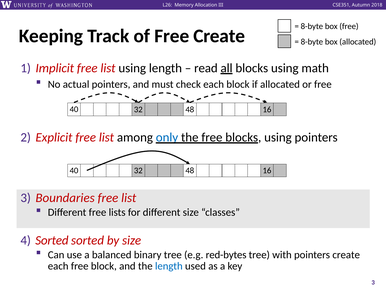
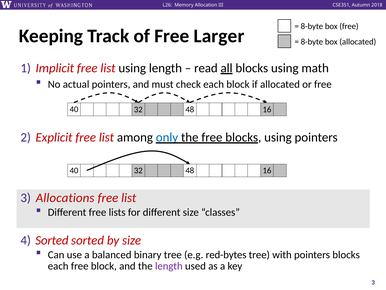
Free Create: Create -> Larger
Boundaries: Boundaries -> Allocations
pointers create: create -> blocks
length at (169, 266) colour: blue -> purple
